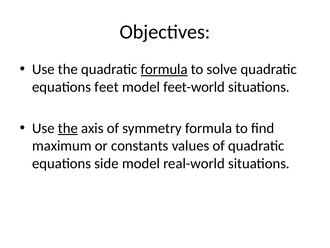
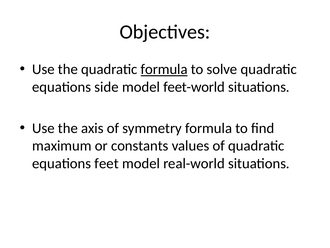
feet: feet -> side
the at (68, 128) underline: present -> none
side: side -> feet
